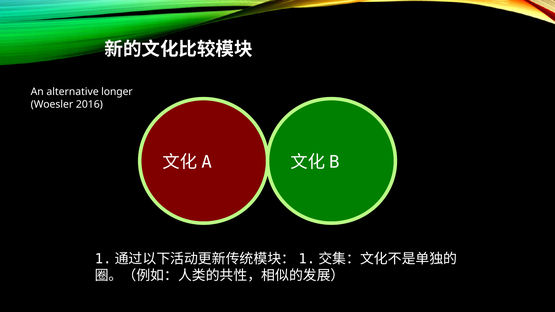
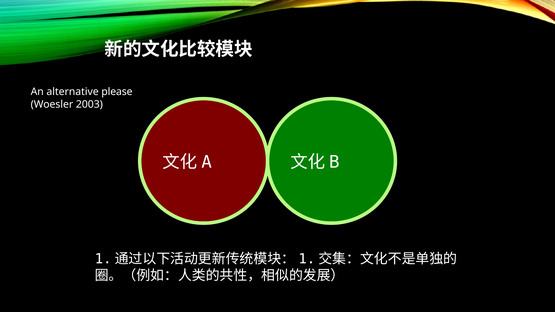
longer: longer -> please
2016: 2016 -> 2003
